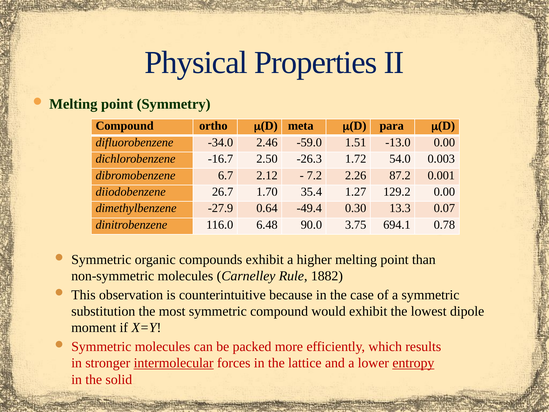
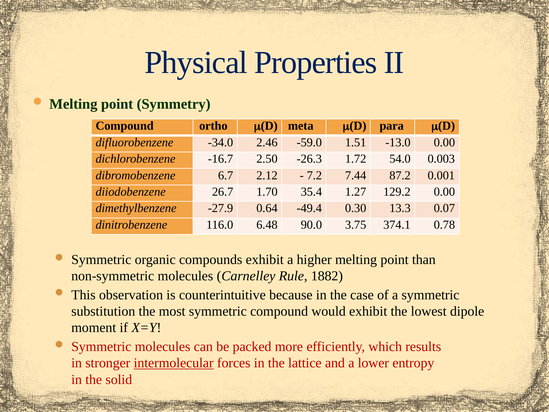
2.26: 2.26 -> 7.44
694.1: 694.1 -> 374.1
entropy underline: present -> none
